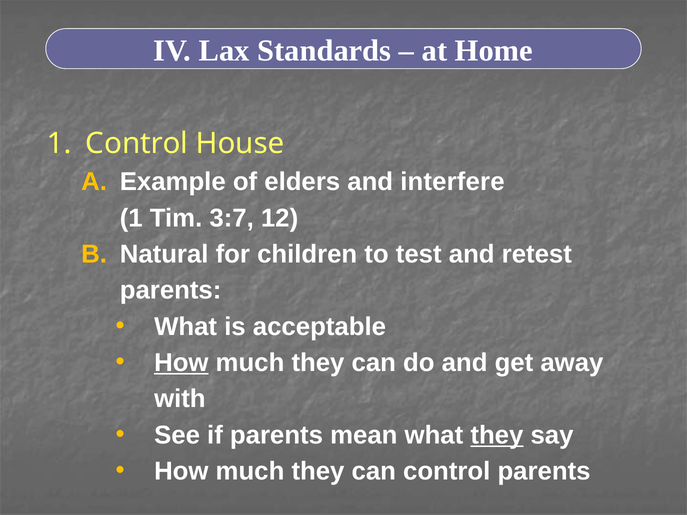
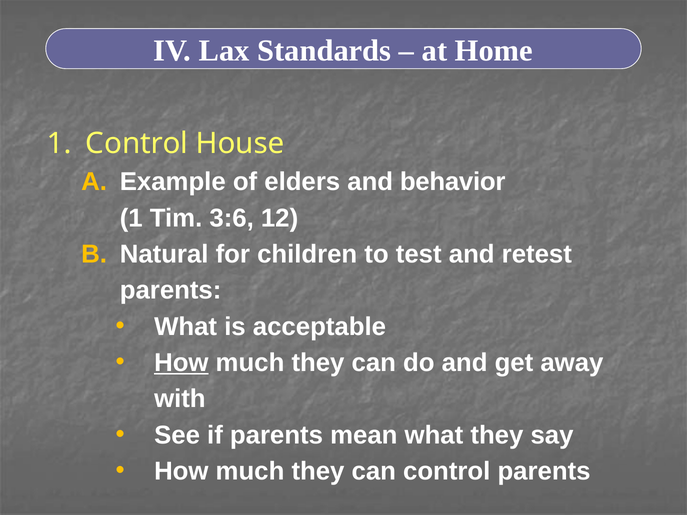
interfere: interfere -> behavior
3:7: 3:7 -> 3:6
they at (497, 435) underline: present -> none
